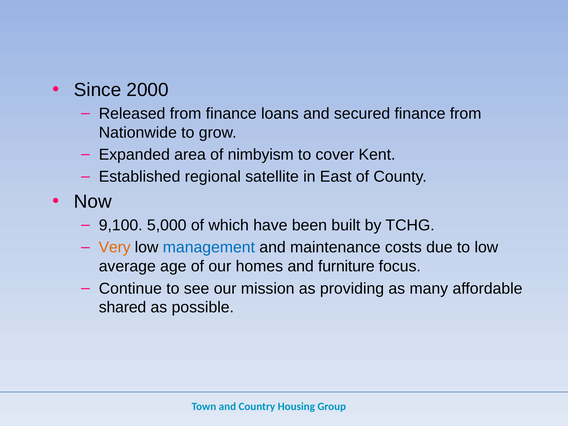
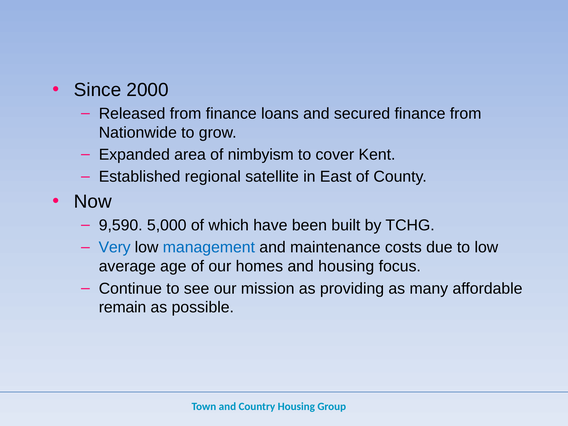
9,100: 9,100 -> 9,590
Very colour: orange -> blue
and furniture: furniture -> housing
shared: shared -> remain
